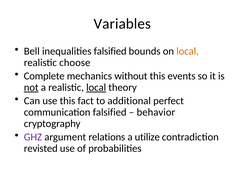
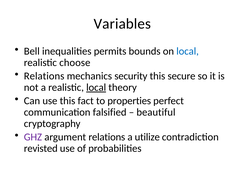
inequalities falsified: falsified -> permits
local at (188, 51) colour: orange -> blue
Complete at (44, 76): Complete -> Relations
without: without -> security
events: events -> secure
not underline: present -> none
additional: additional -> properties
behavior: behavior -> beautiful
